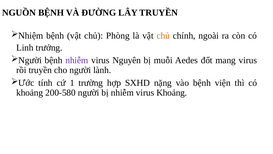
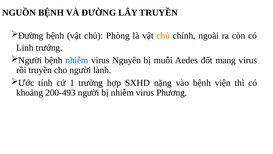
Nhiệm at (31, 36): Nhiệm -> Đường
nhiễm at (77, 60) colour: purple -> blue
200-580: 200-580 -> 200-493
virus Khoảng: Khoảng -> Phương
